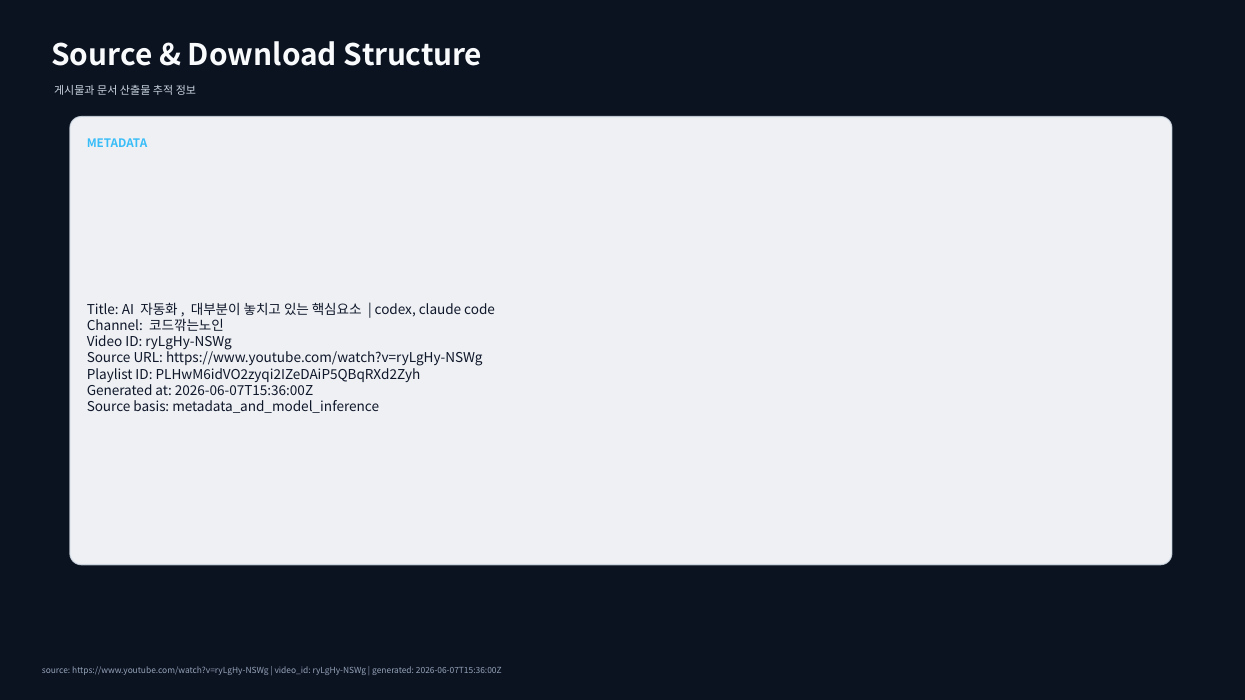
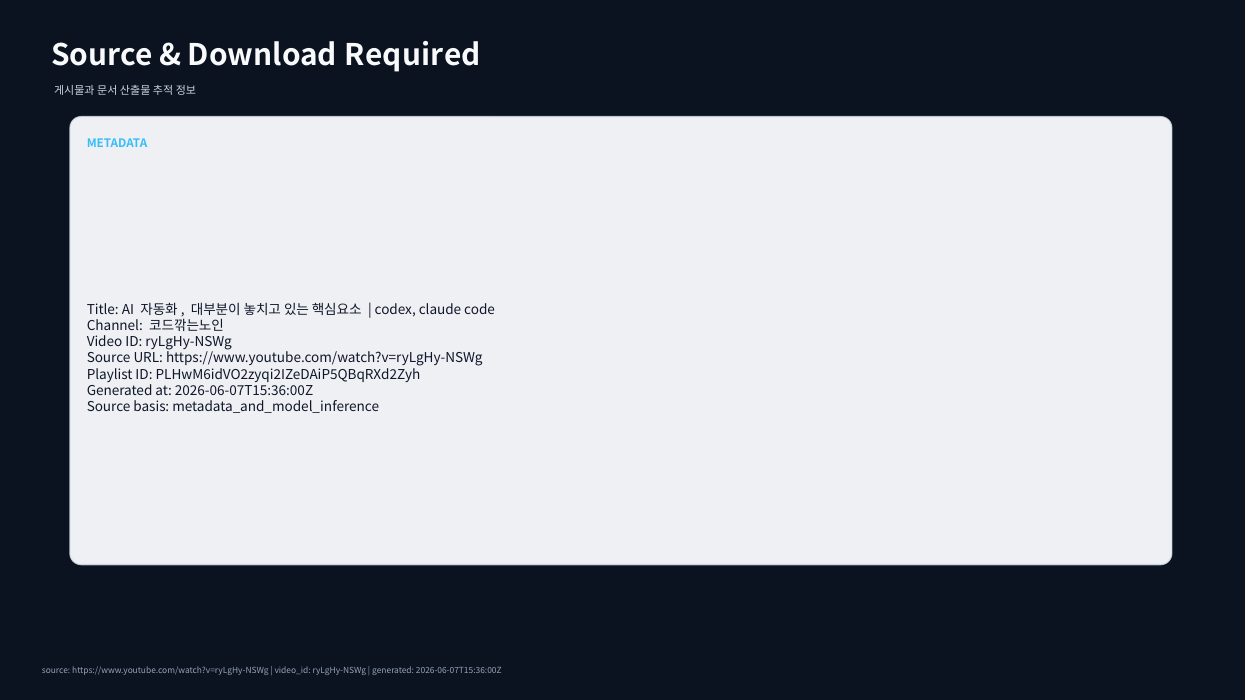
Structure: Structure -> Required
